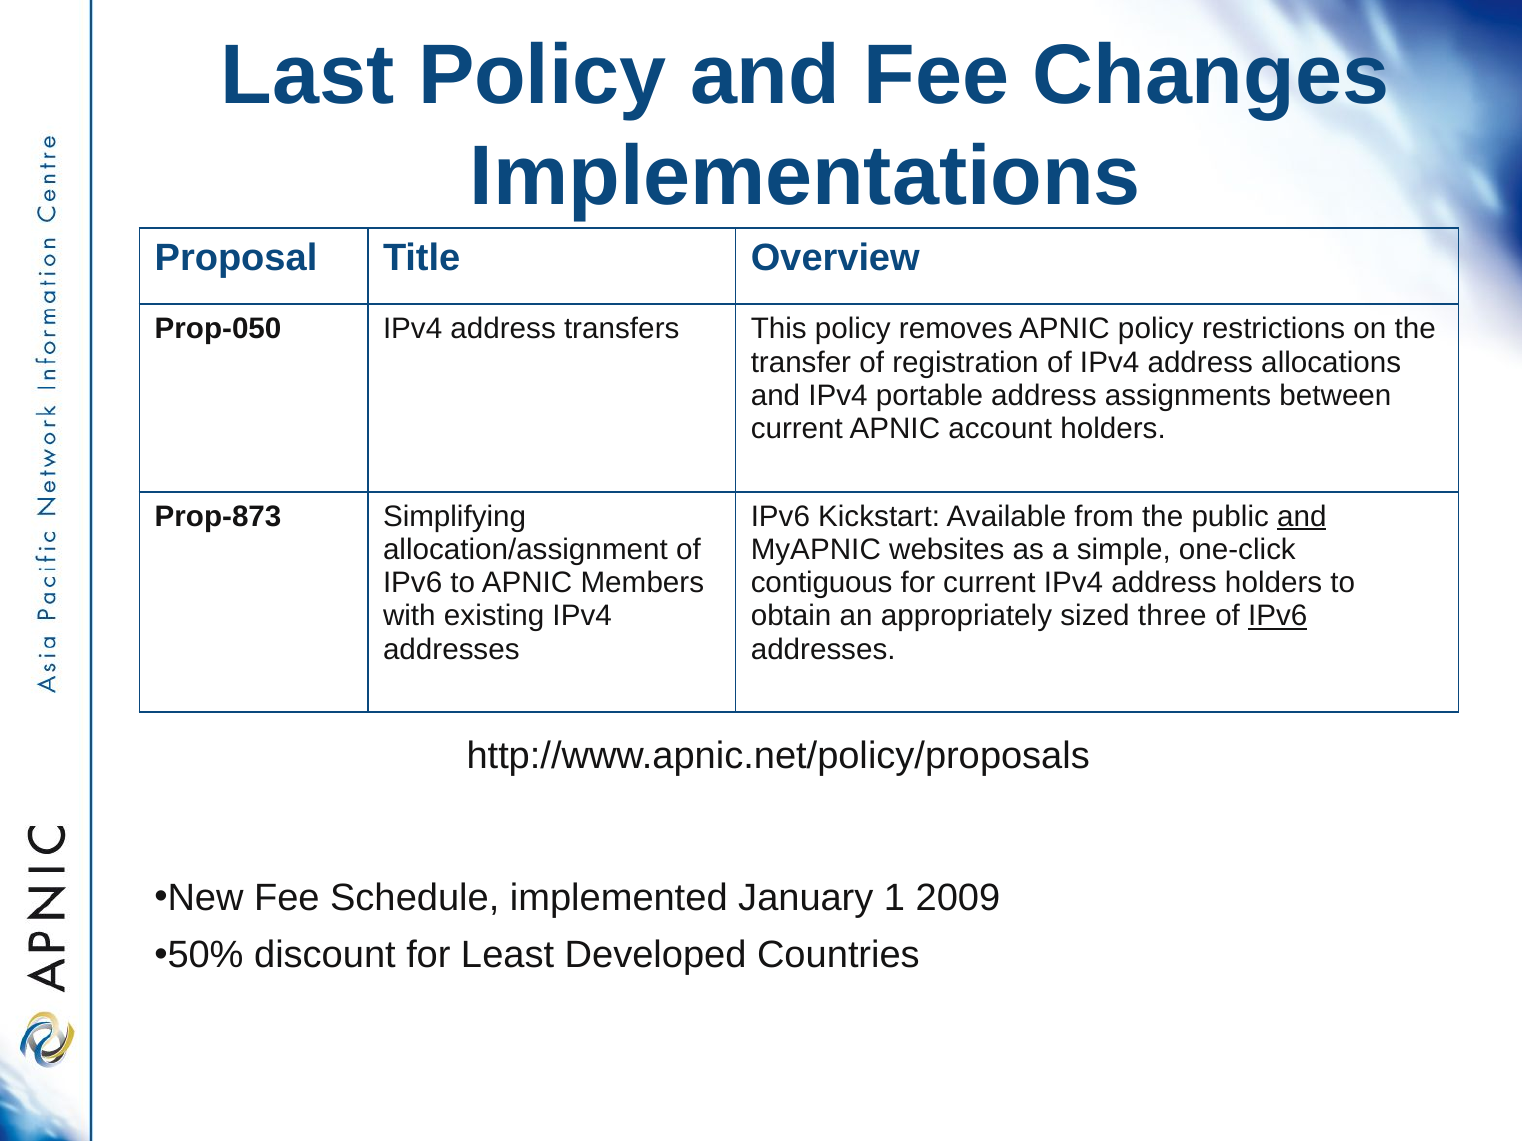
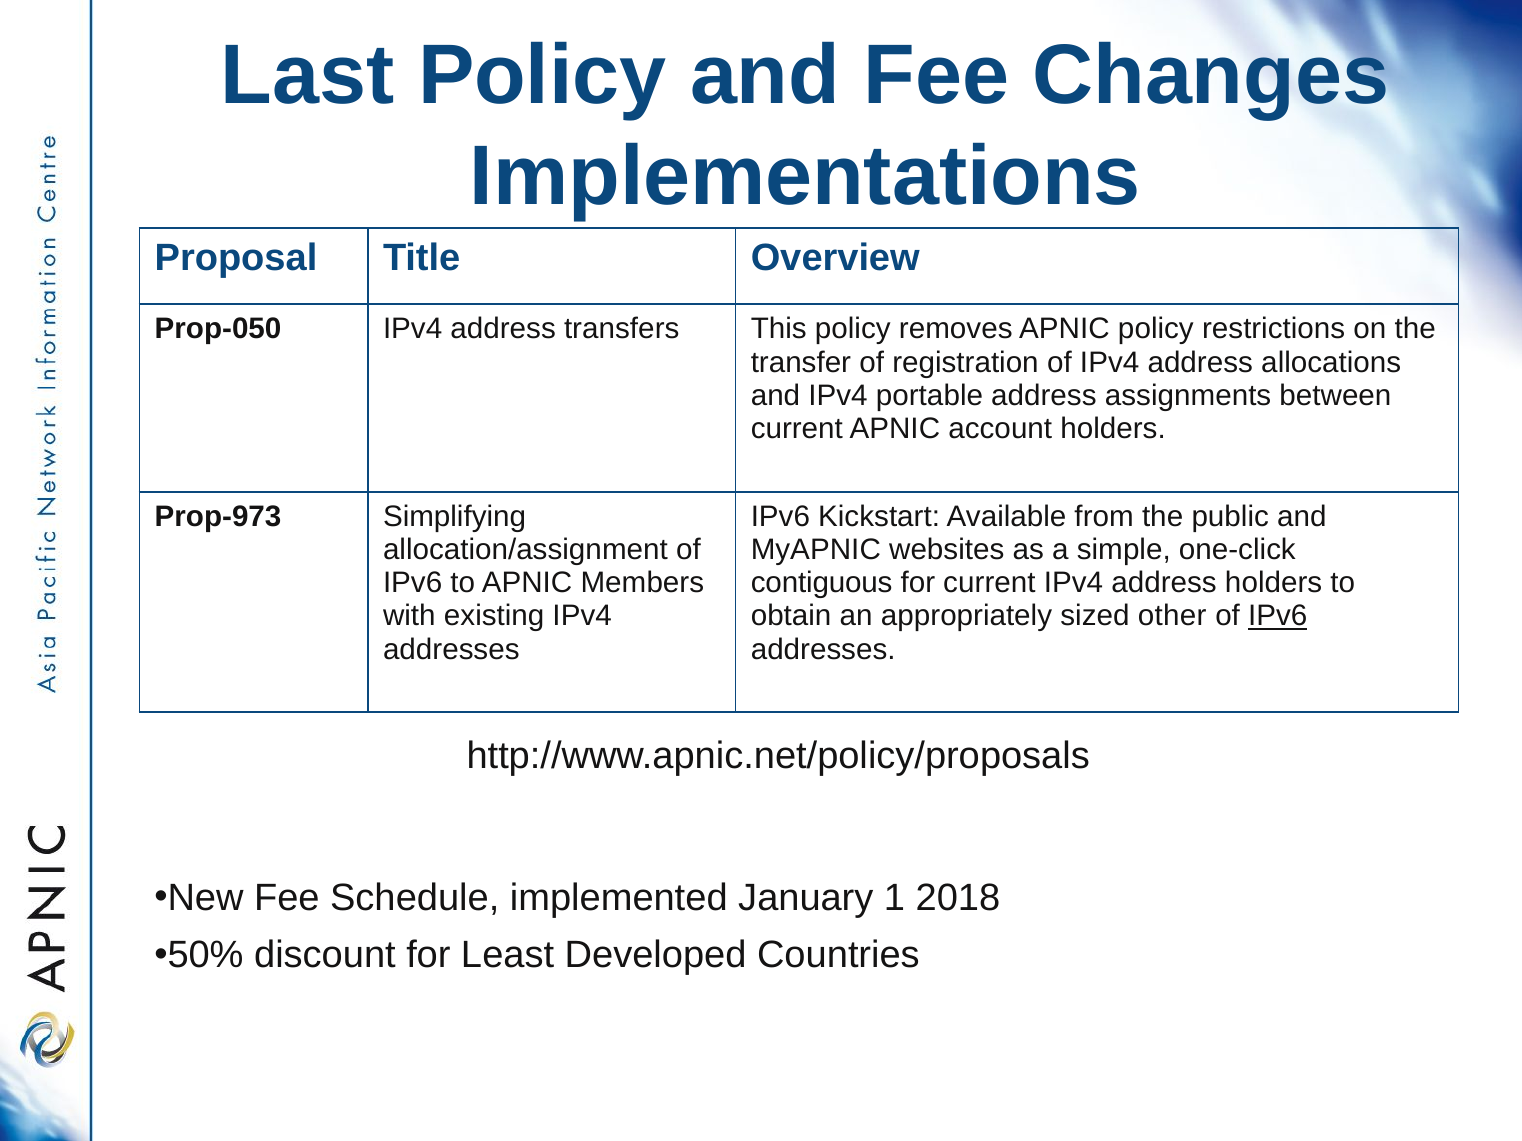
Prop-873: Prop-873 -> Prop-973
and at (1302, 517) underline: present -> none
three: three -> other
2009: 2009 -> 2018
